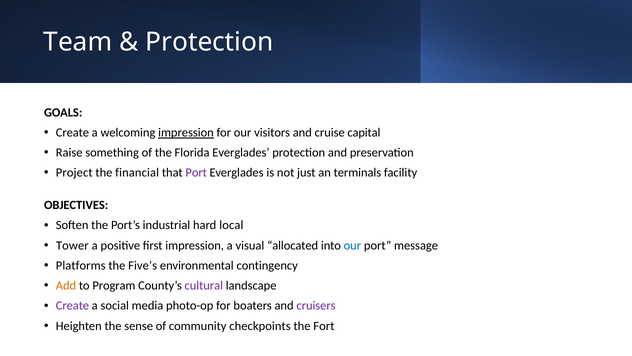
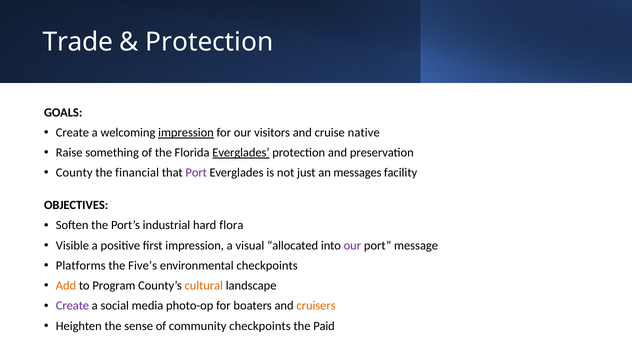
Team: Team -> Trade
capital: capital -> native
Everglades at (241, 152) underline: none -> present
Project: Project -> County
terminals: terminals -> messages
local: local -> flora
Tower: Tower -> Visible
our at (352, 245) colour: blue -> purple
environmental contingency: contingency -> checkpoints
cultural colour: purple -> orange
cruisers colour: purple -> orange
Fort: Fort -> Paid
